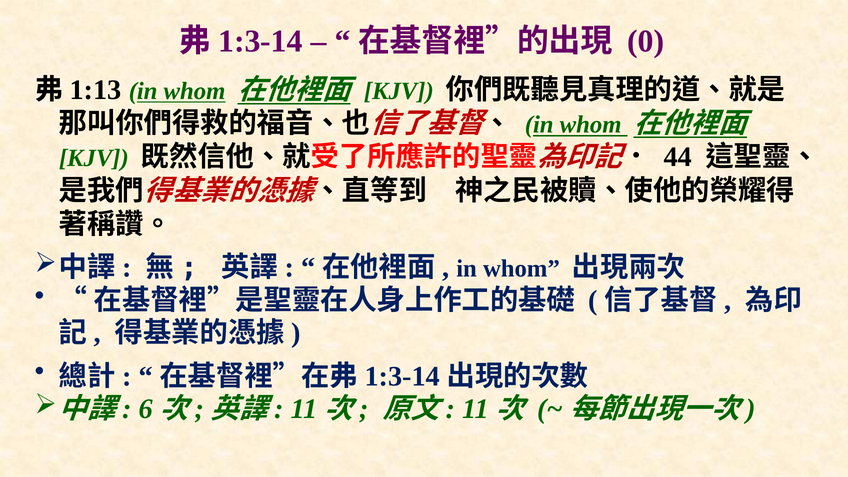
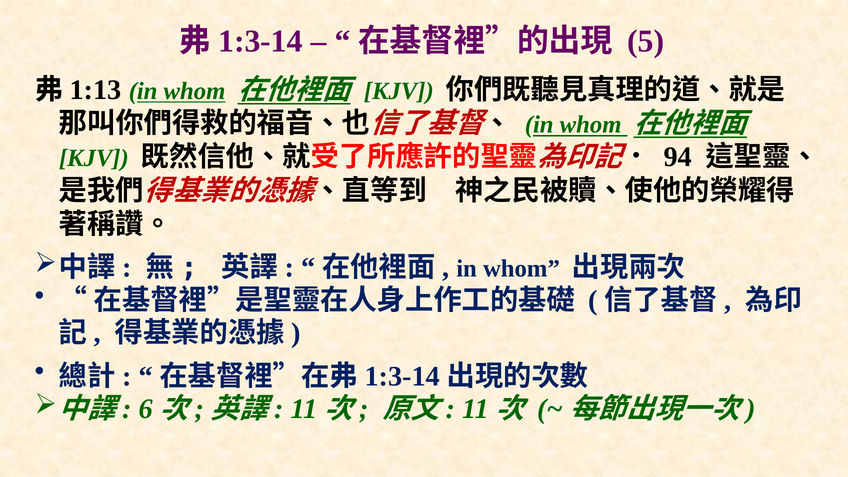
0: 0 -> 5
44: 44 -> 94
